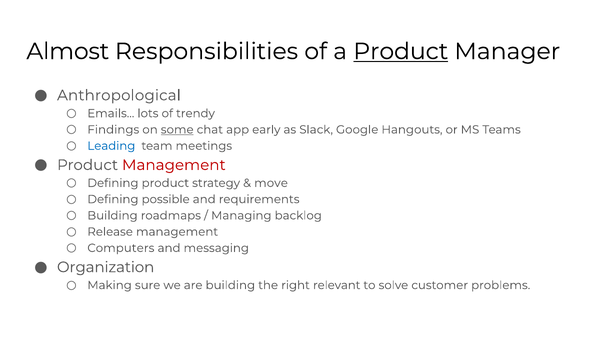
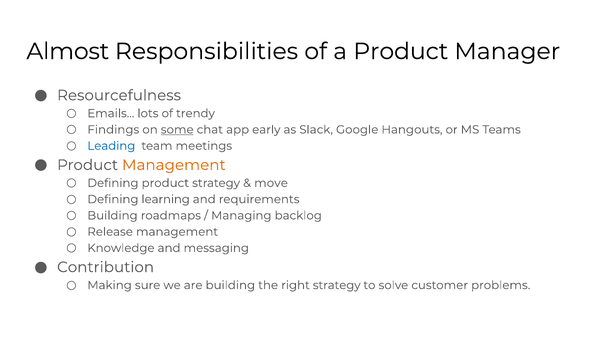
Product at (401, 51) underline: present -> none
Anthropological: Anthropological -> Resourcefulness
Management at (174, 165) colour: red -> orange
possible: possible -> learning
Computers: Computers -> Knowledge
Organization: Organization -> Contribution
right relevant: relevant -> strategy
